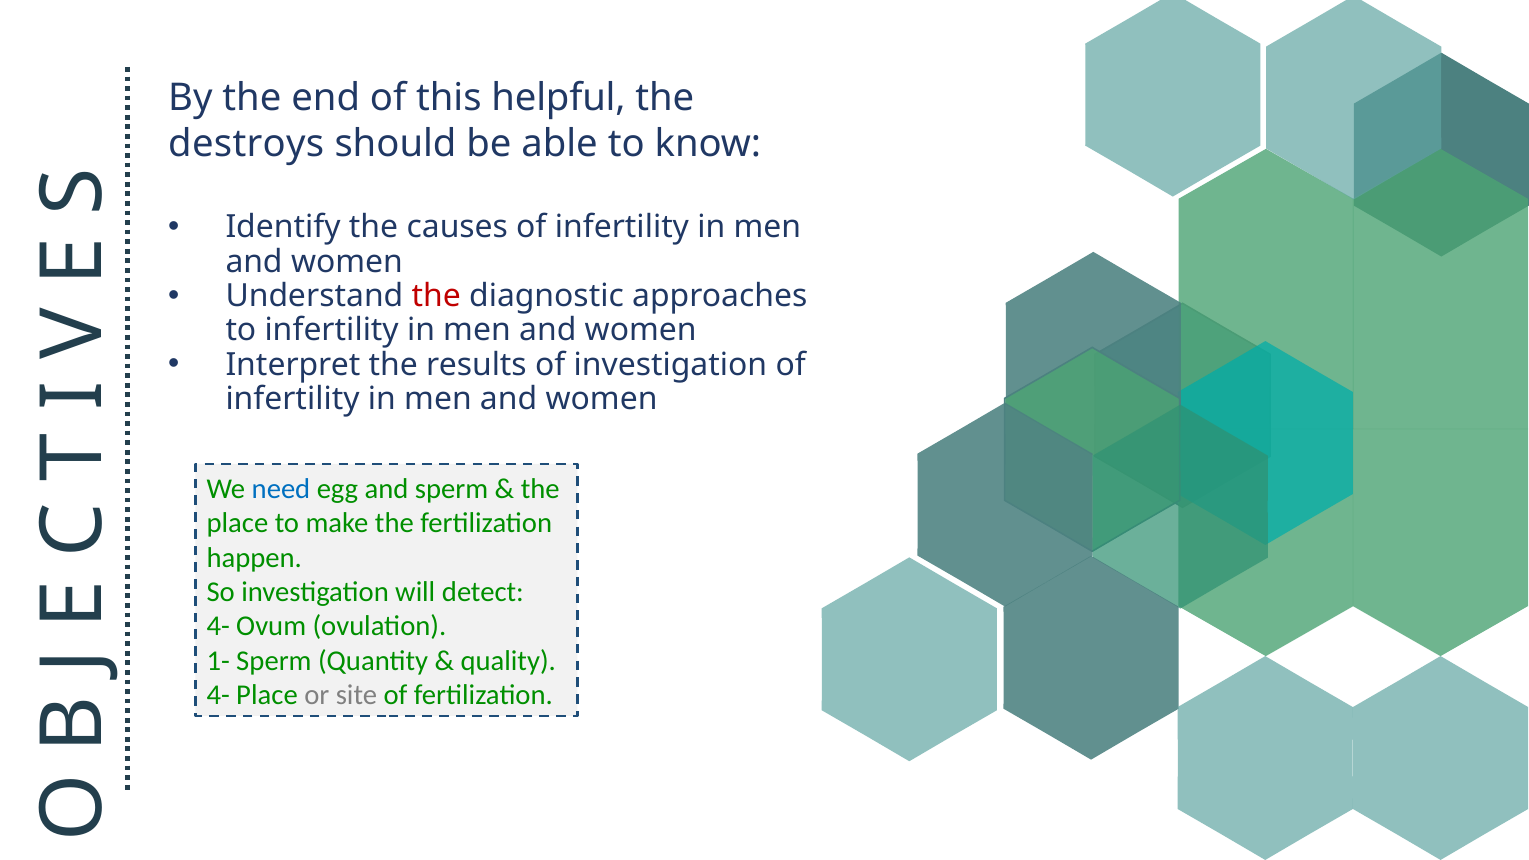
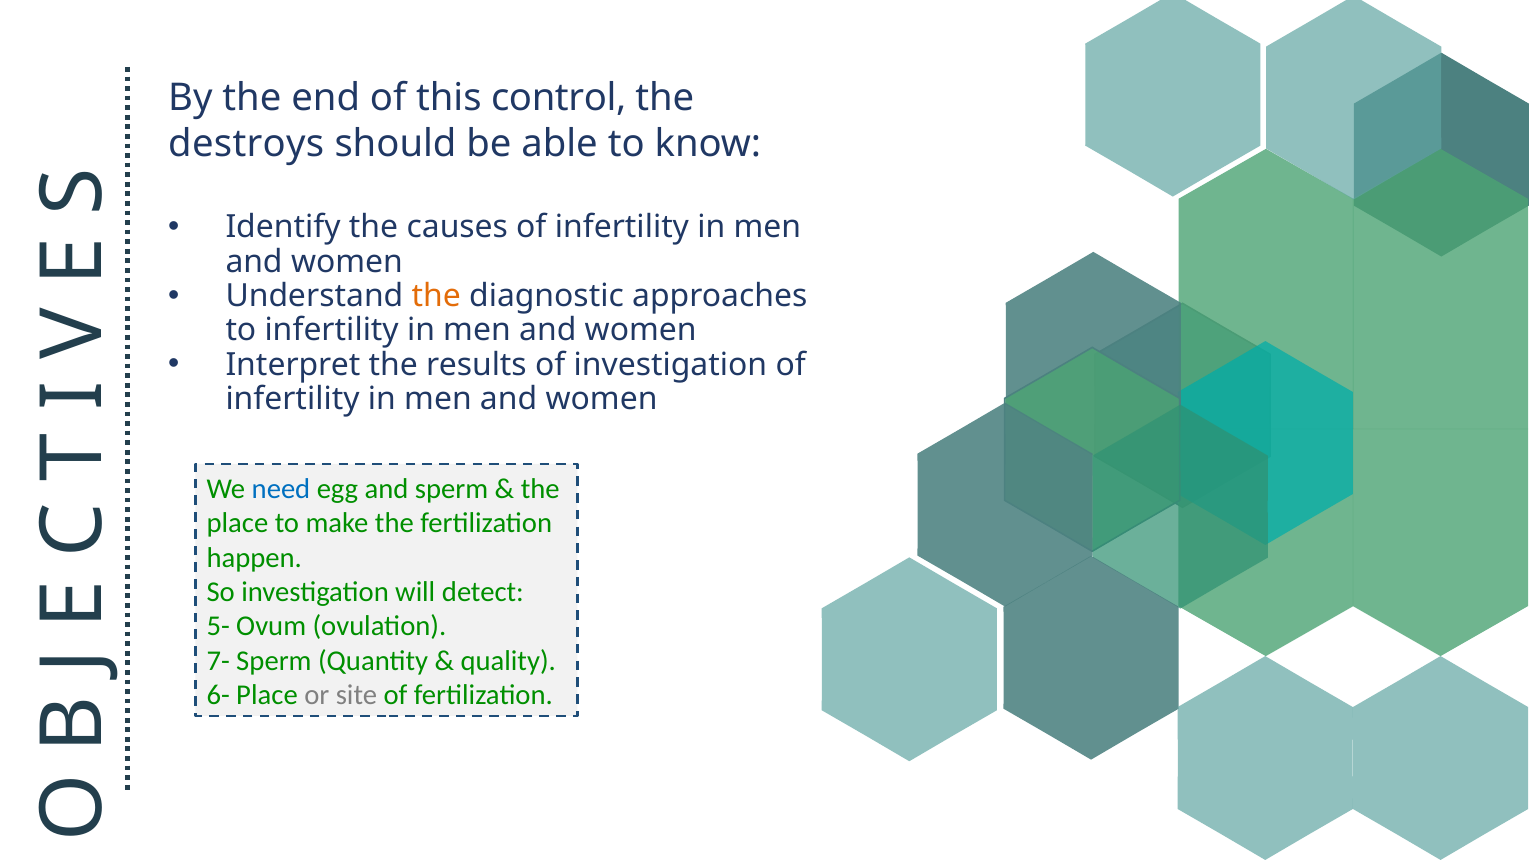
helpful: helpful -> control
the at (436, 296) colour: red -> orange
4- at (218, 626): 4- -> 5-
1-: 1- -> 7-
4- at (218, 695): 4- -> 6-
